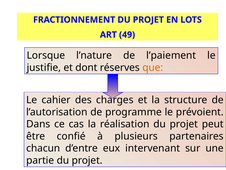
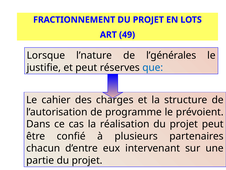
l’paiement: l’paiement -> l’générales
et dont: dont -> peut
que colour: orange -> blue
